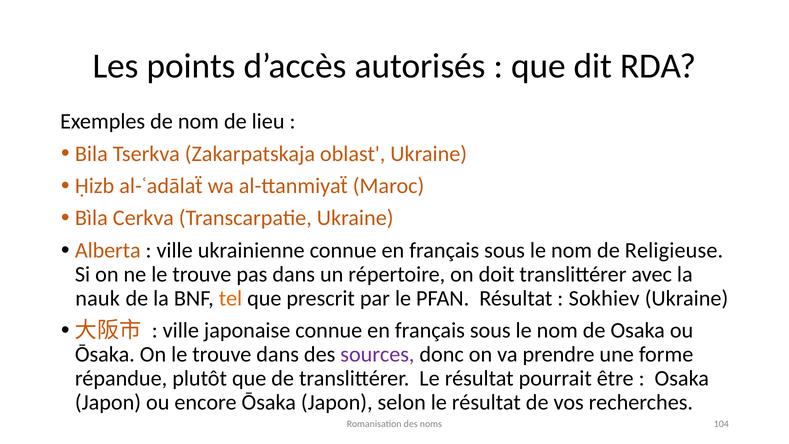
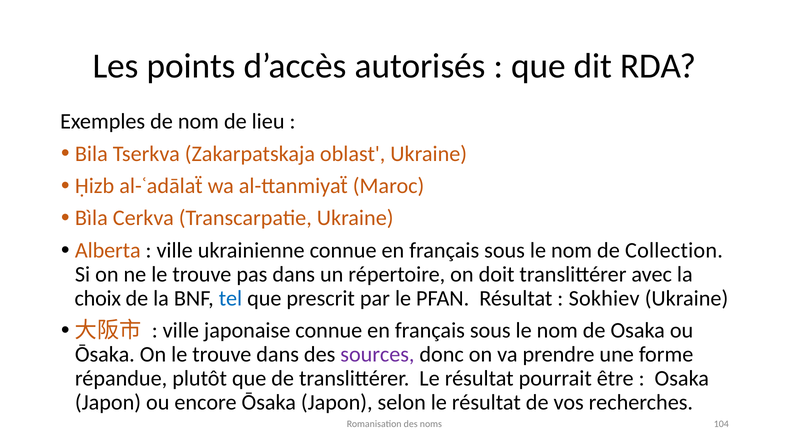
Religieuse: Religieuse -> Collection
nauk: nauk -> choix
tel colour: orange -> blue
